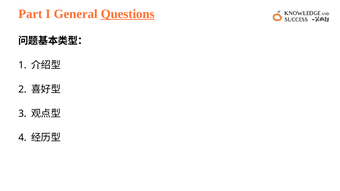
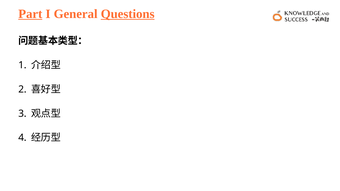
Part underline: none -> present
